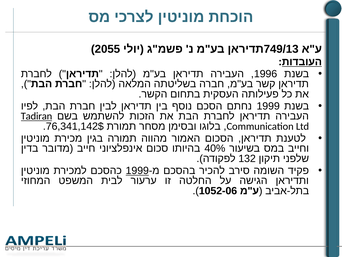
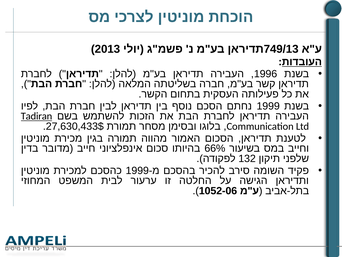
2055: 2055 -> 2013
76,341,142$: 76,341,142$ -> 27,630,433$
40%: 40% -> 66%
1999 at (137, 170) underline: present -> none
